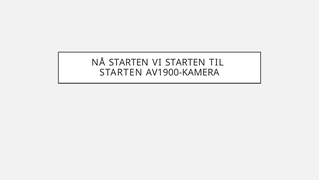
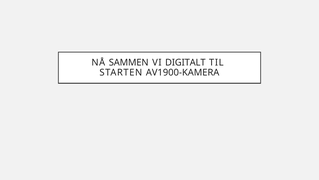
NÅ STARTEN: STARTEN -> SAMMEN
VI STARTEN: STARTEN -> DIGITALT
